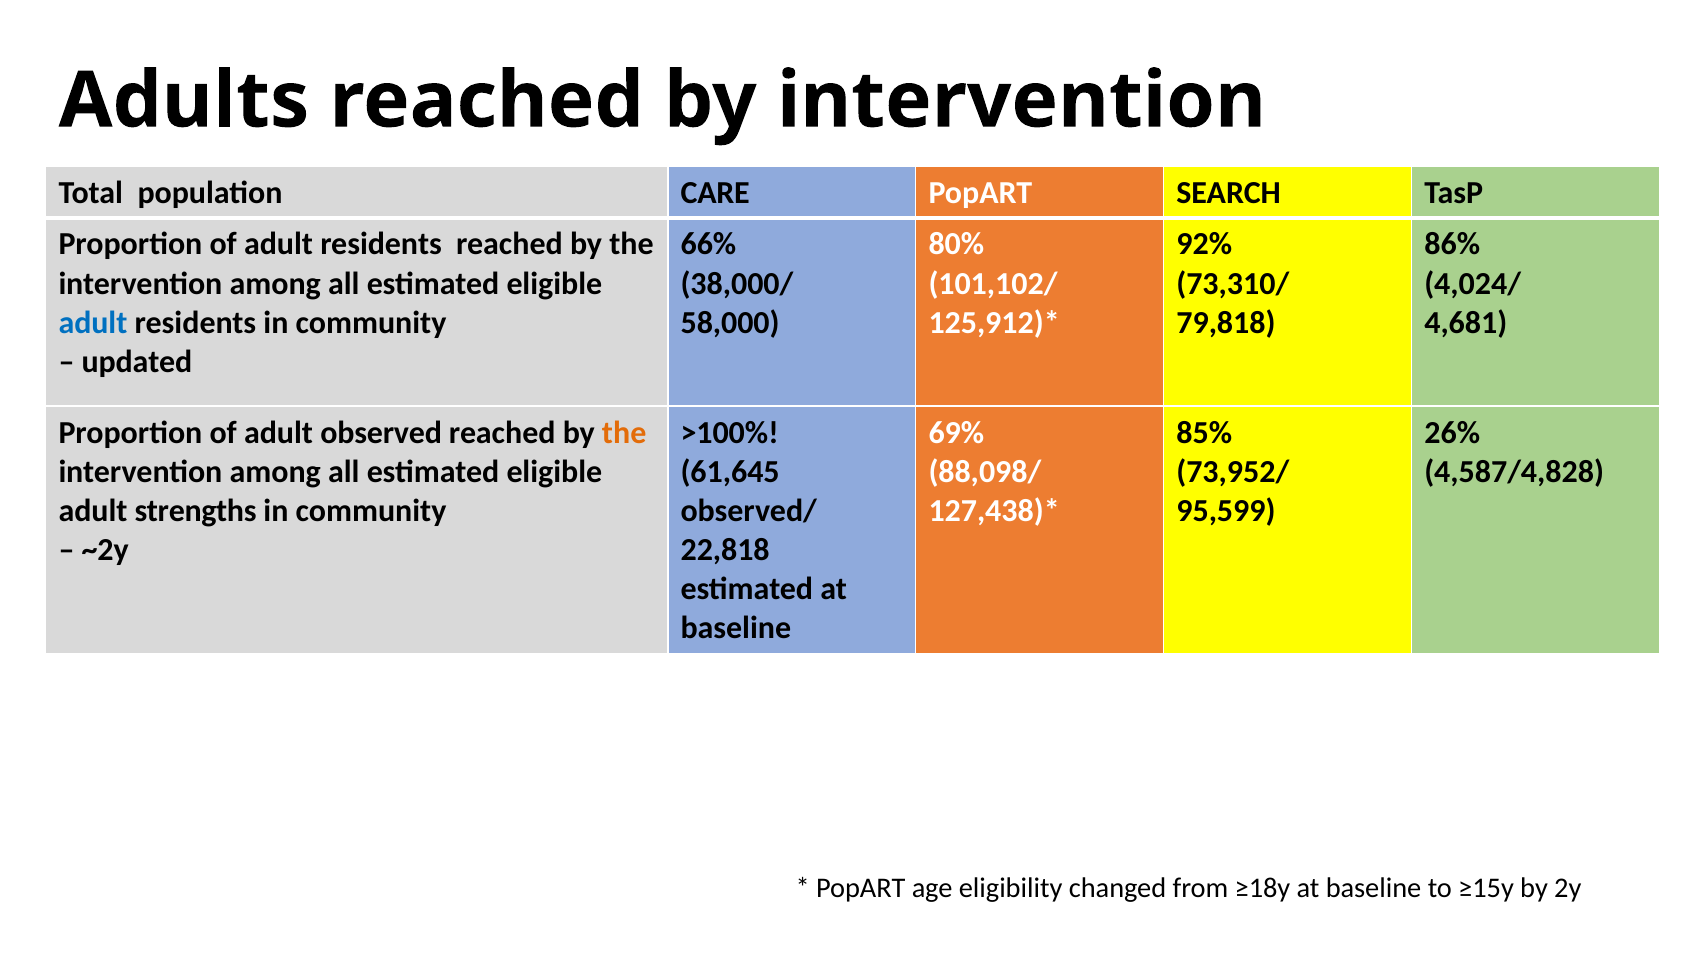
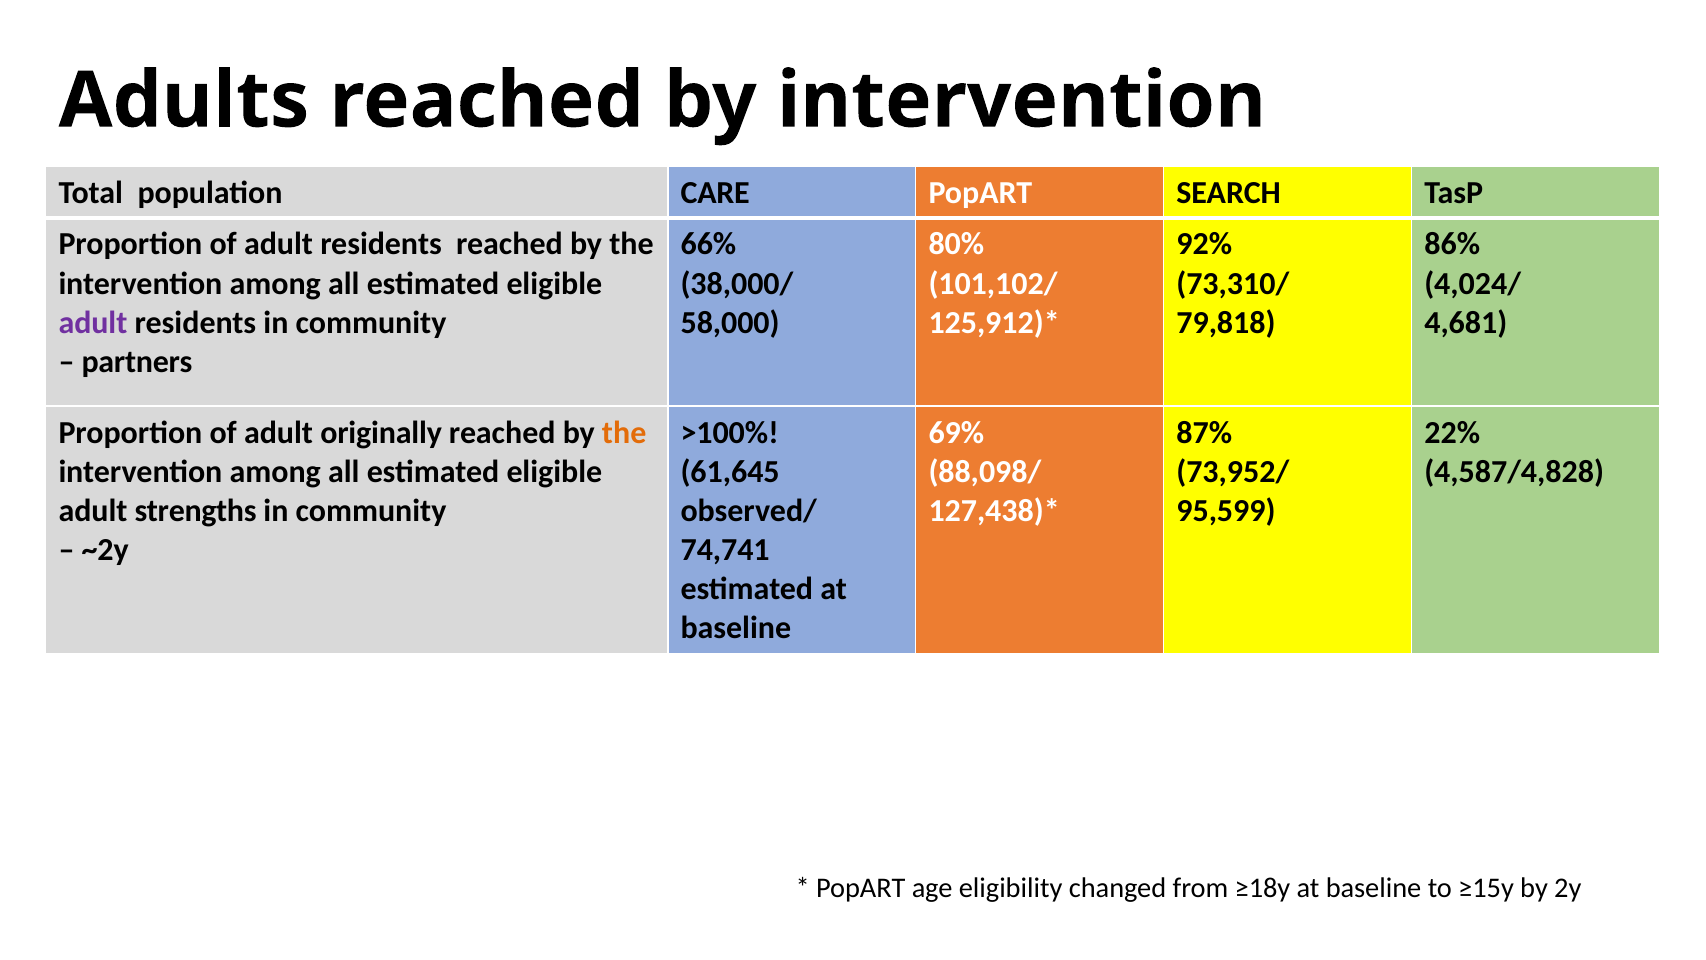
adult at (93, 322) colour: blue -> purple
updated: updated -> partners
observed: observed -> originally
85%: 85% -> 87%
26%: 26% -> 22%
22,818: 22,818 -> 74,741
